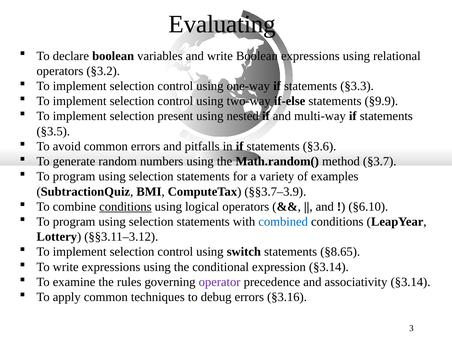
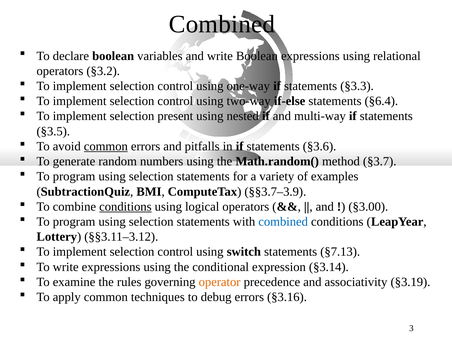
Evaluating at (222, 24): Evaluating -> Combined
§9.9: §9.9 -> §6.4
common at (106, 146) underline: none -> present
§6.10: §6.10 -> §3.00
§8.65: §8.65 -> §7.13
operator colour: purple -> orange
associativity §3.14: §3.14 -> §3.19
